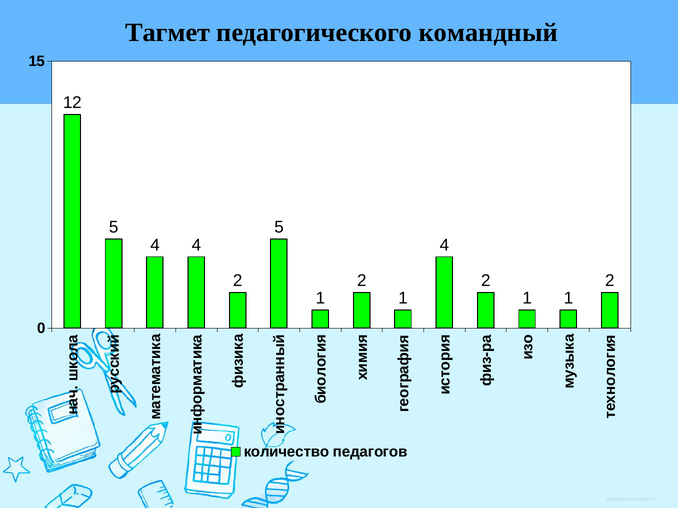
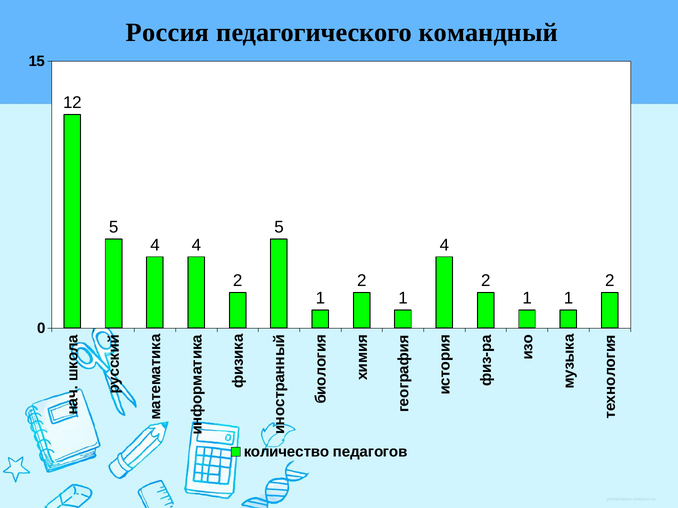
Тагмет: Тагмет -> Россия
